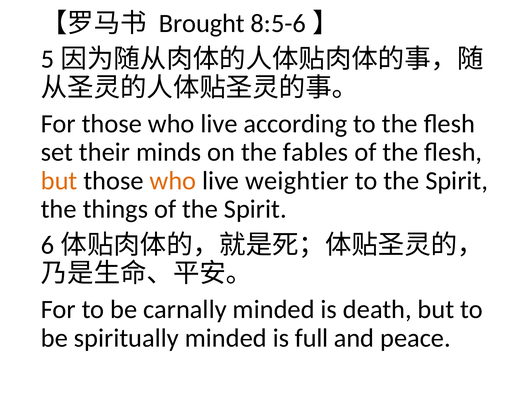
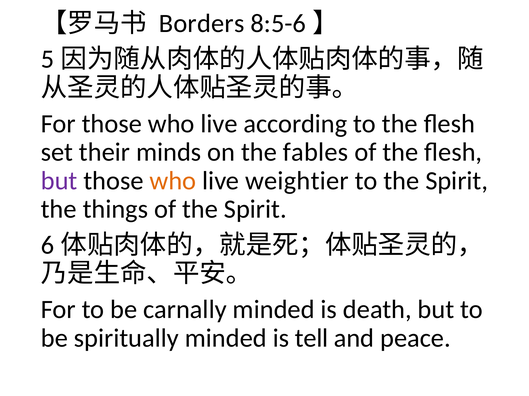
Brought: Brought -> Borders
but at (59, 181) colour: orange -> purple
full: full -> tell
